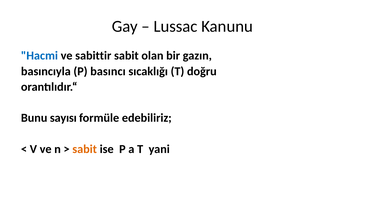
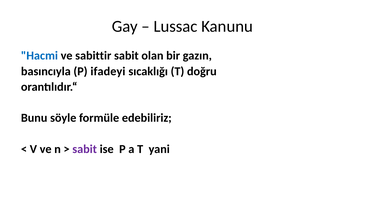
basıncı: basıncı -> ifadeyi
sayısı: sayısı -> söyle
sabit at (85, 149) colour: orange -> purple
